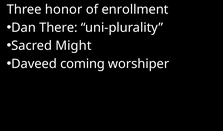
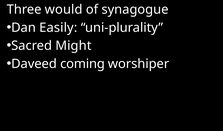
honor: honor -> would
enrollment: enrollment -> synagogue
There: There -> Easily
